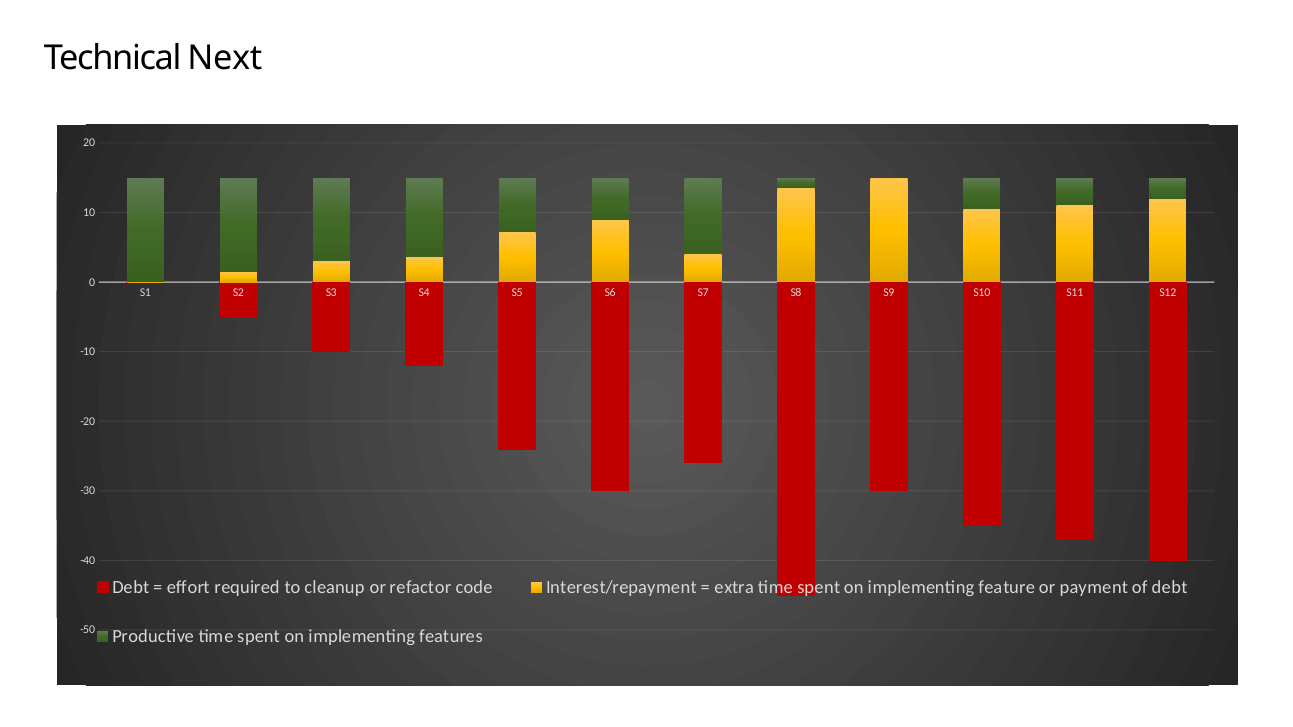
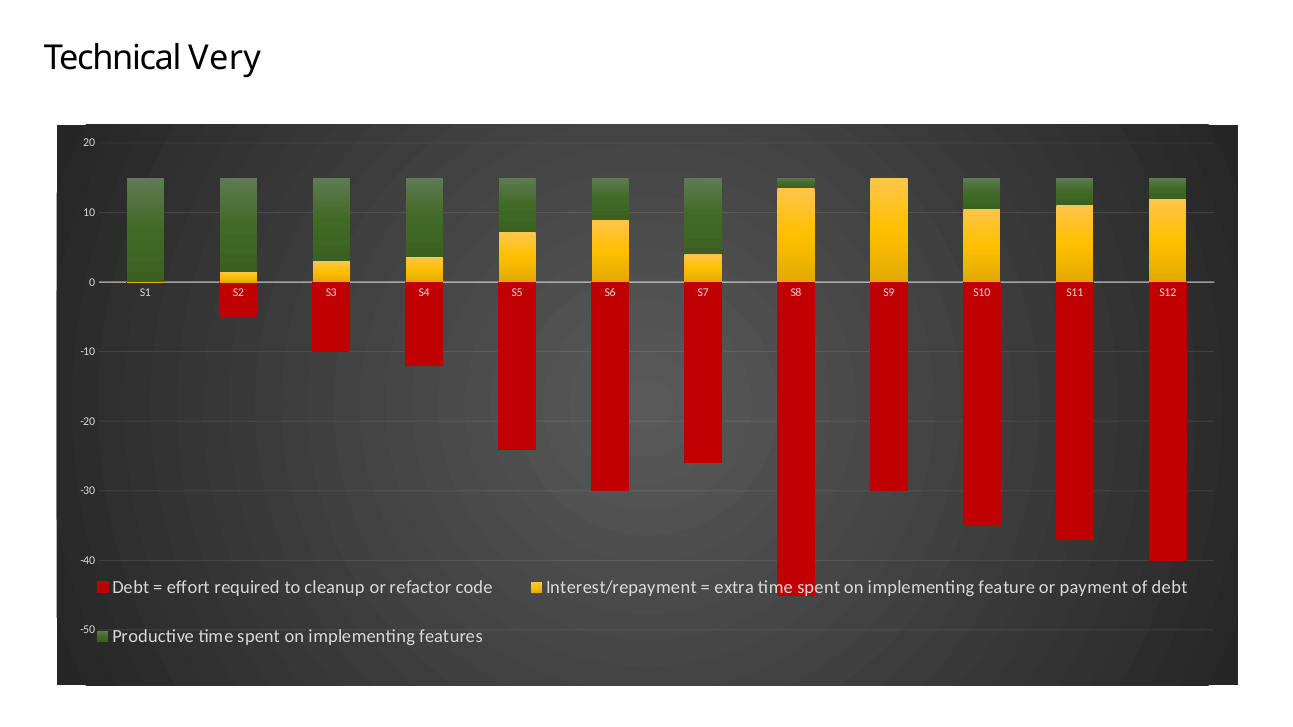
Next: Next -> Very
